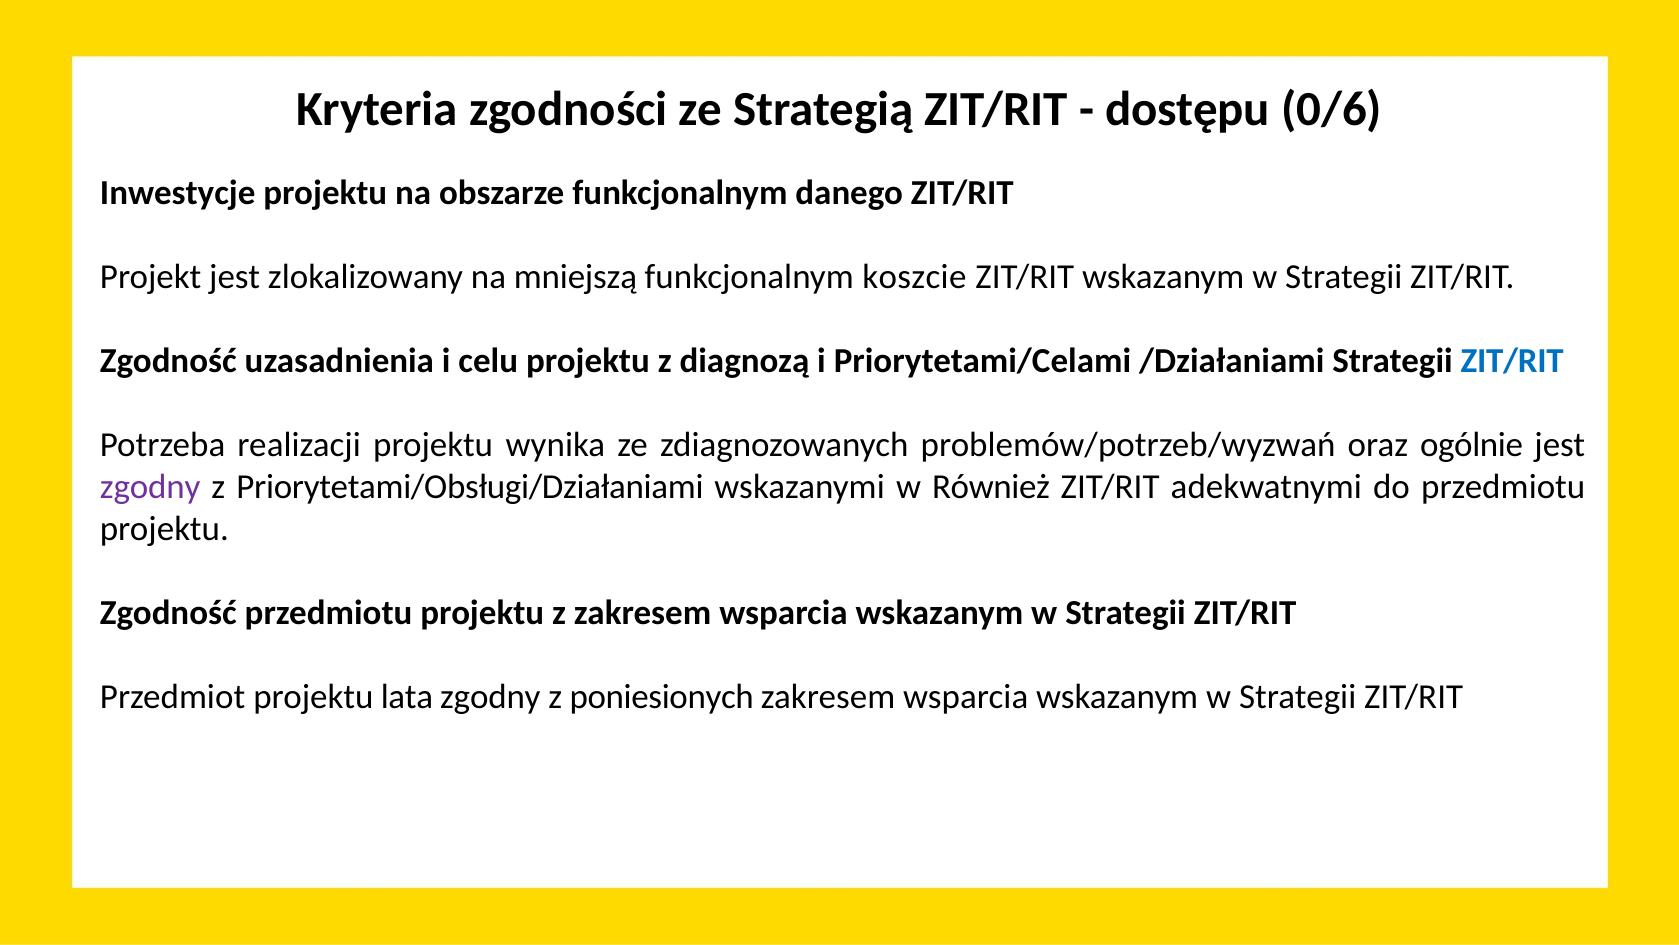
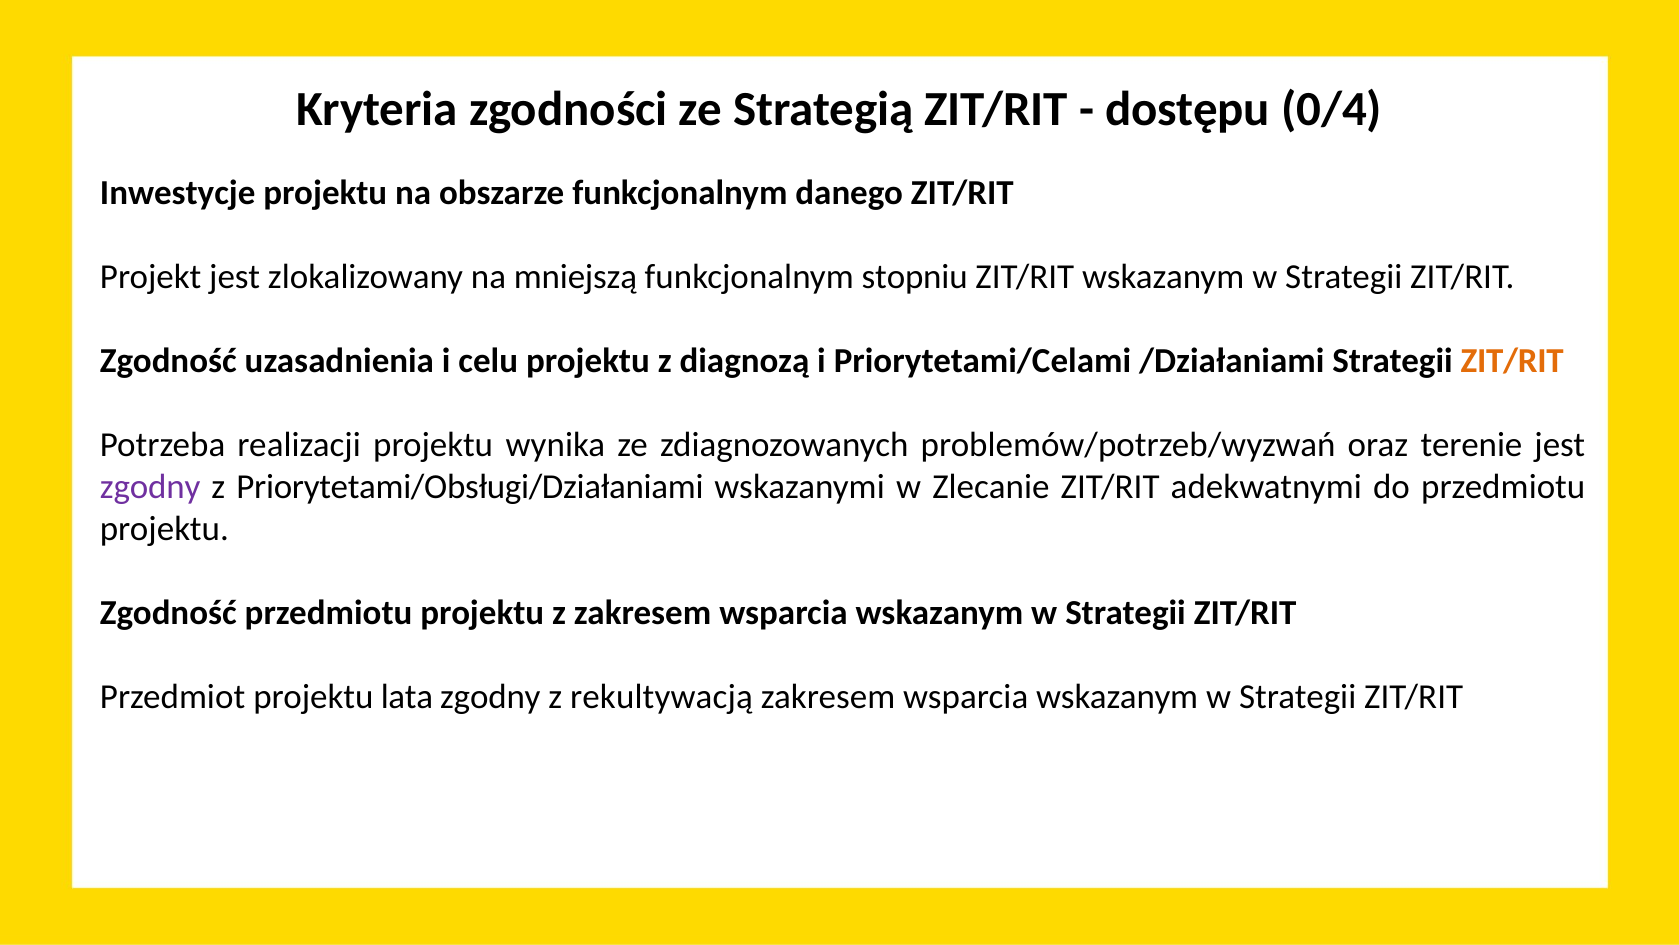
0/6: 0/6 -> 0/4
koszcie: koszcie -> stopniu
ZIT/RIT at (1512, 361) colour: blue -> orange
ogólnie: ogólnie -> terenie
Również: Również -> Zlecanie
poniesionych: poniesionych -> rekultywacją
